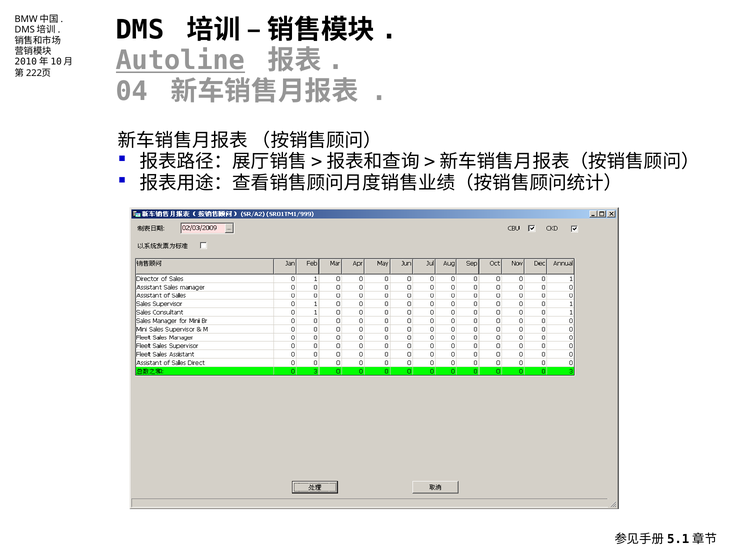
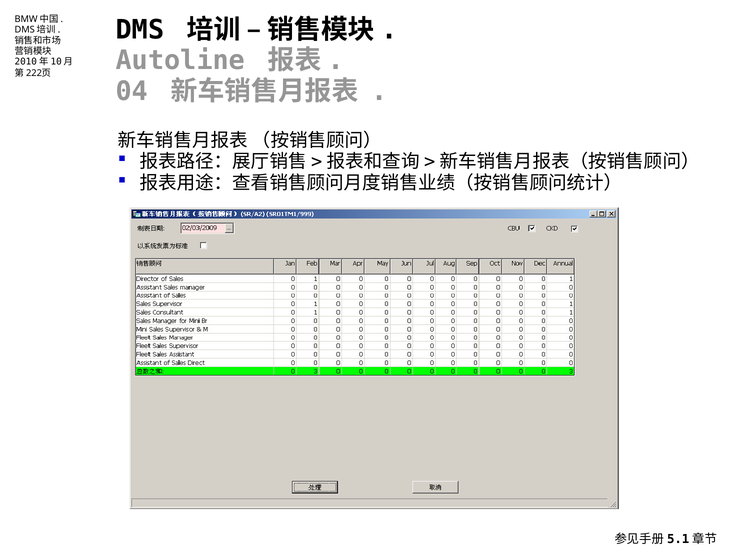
Autoline underline: present -> none
